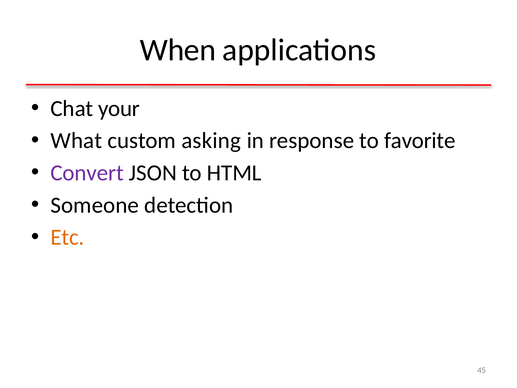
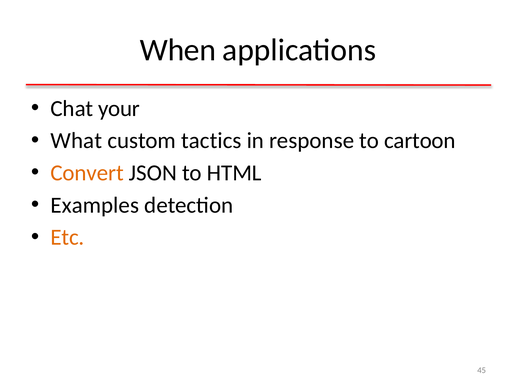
asking: asking -> tactics
favorite: favorite -> cartoon
Convert colour: purple -> orange
Someone: Someone -> Examples
